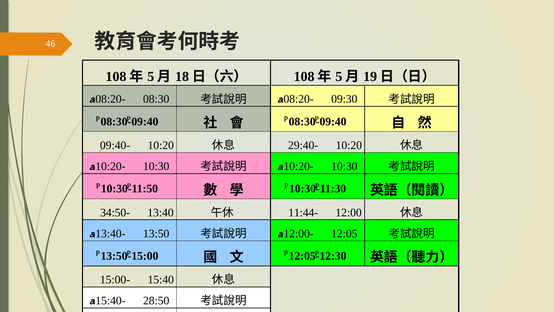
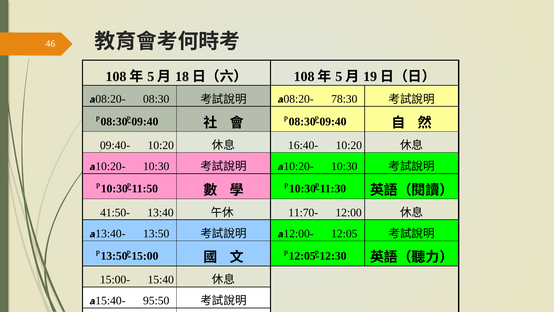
09:30: 09:30 -> 78:30
29:40-: 29:40- -> 16:40-
34:50-: 34:50- -> 41:50-
11:44-: 11:44- -> 11:70-
28:50: 28:50 -> 95:50
